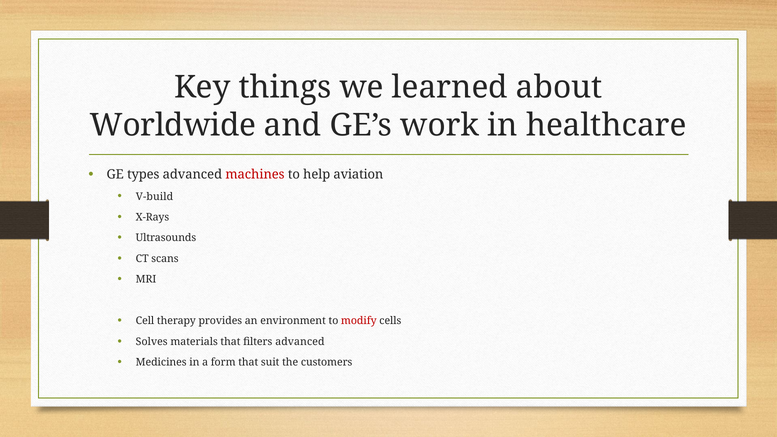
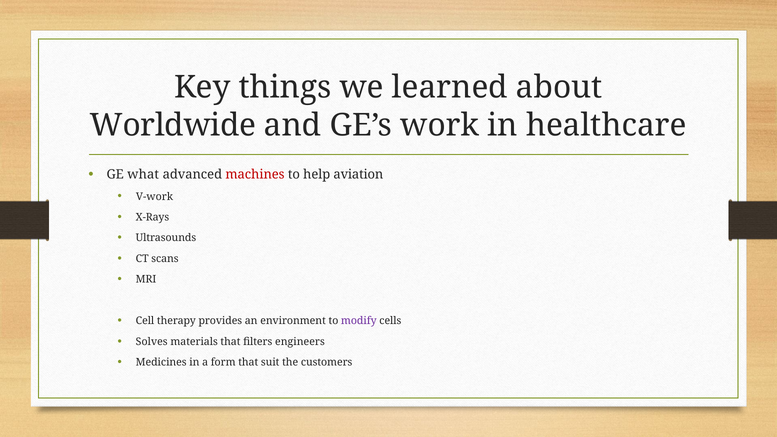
types: types -> what
V-build: V-build -> V-work
modify colour: red -> purple
filters advanced: advanced -> engineers
